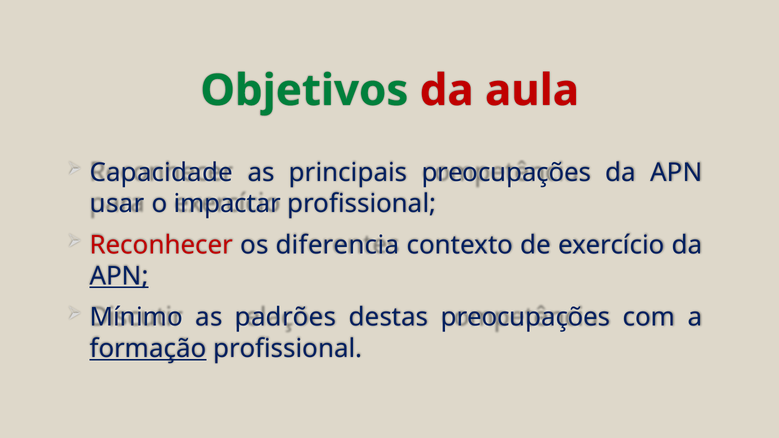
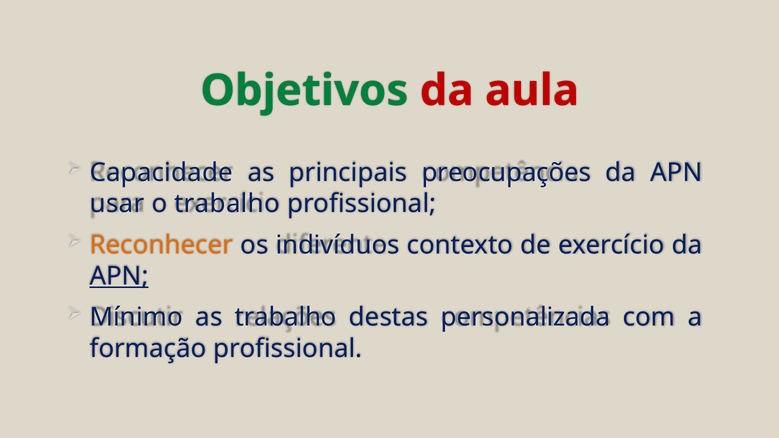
o impactar: impactar -> trabalho
Reconhecer colour: red -> orange
diferencia: diferencia -> indivíduos
as padrões: padrões -> trabalho
destas preocupações: preocupações -> personalizada
formação underline: present -> none
